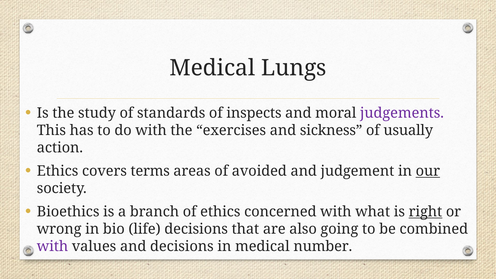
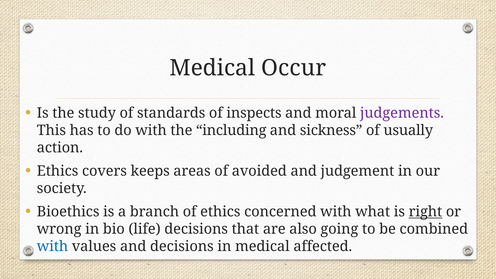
Lungs: Lungs -> Occur
exercises: exercises -> including
terms: terms -> keeps
our underline: present -> none
with at (52, 246) colour: purple -> blue
number: number -> affected
